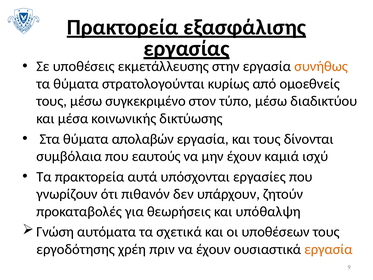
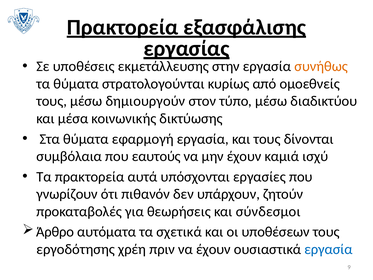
συγκεκριμένο: συγκεκριμένο -> δημιουργούν
απολαβών: απολαβών -> εφαρμογή
υπόθαλψη: υπόθαλψη -> σύνδεσμοι
Γνώση: Γνώση -> Άρθρο
εργασία at (328, 249) colour: orange -> blue
